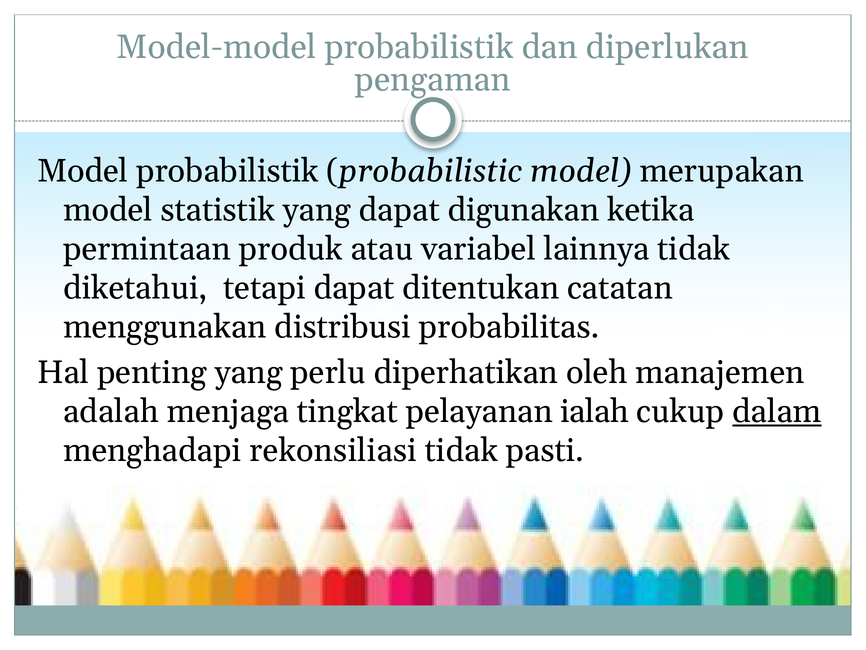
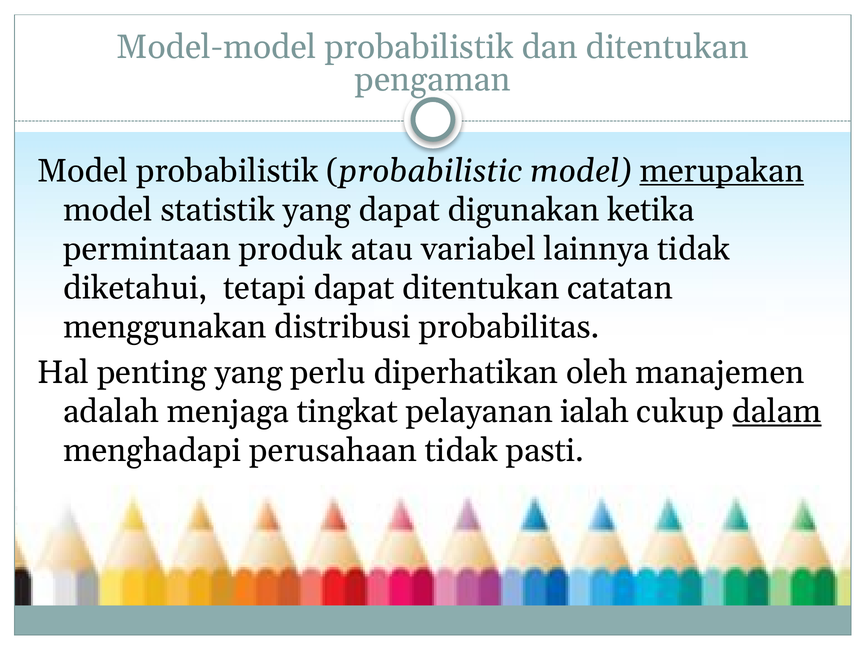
dan diperlukan: diperlukan -> ditentukan
merupakan underline: none -> present
rekonsiliasi: rekonsiliasi -> perusahaan
